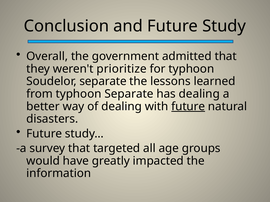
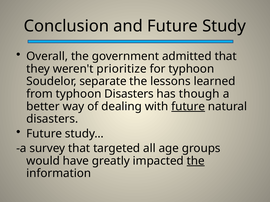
typhoon Separate: Separate -> Disasters
has dealing: dealing -> though
the at (196, 161) underline: none -> present
